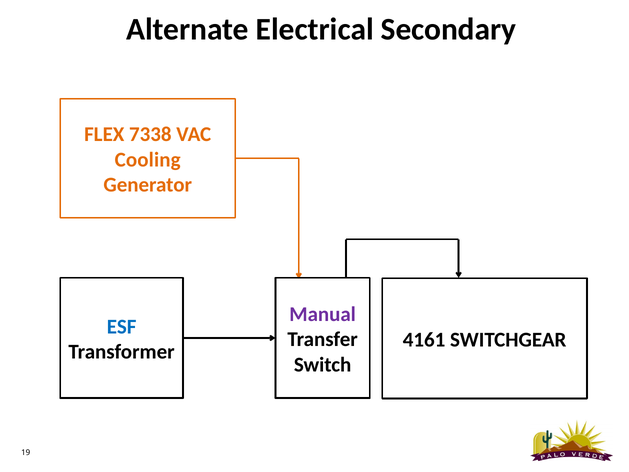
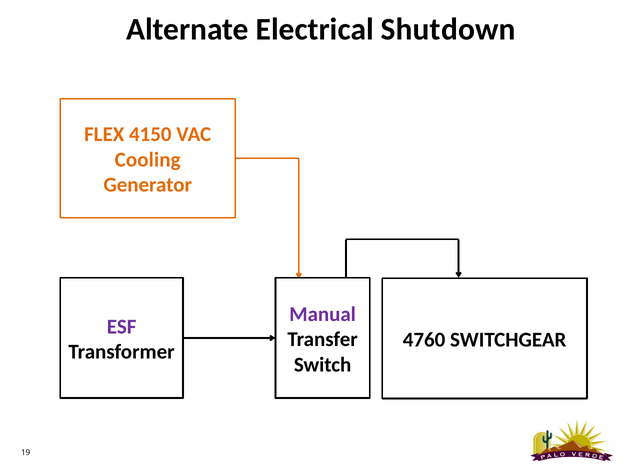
Secondary: Secondary -> Shutdown
7338: 7338 -> 4150
ESF colour: blue -> purple
4161: 4161 -> 4760
